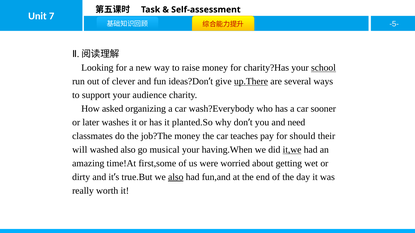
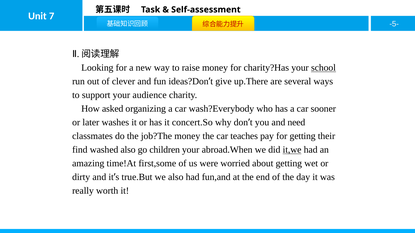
up.There underline: present -> none
planted.So: planted.So -> concert.So
for should: should -> getting
will: will -> find
musical: musical -> children
having.When: having.When -> abroad.When
also at (176, 177) underline: present -> none
